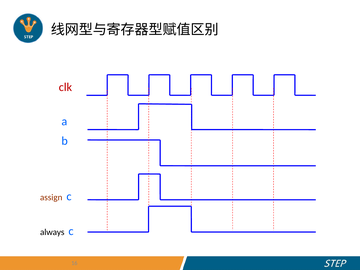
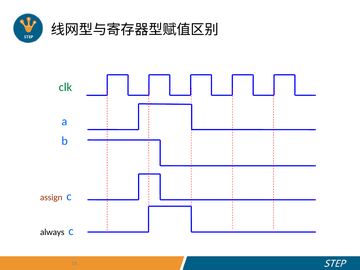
clk colour: red -> green
